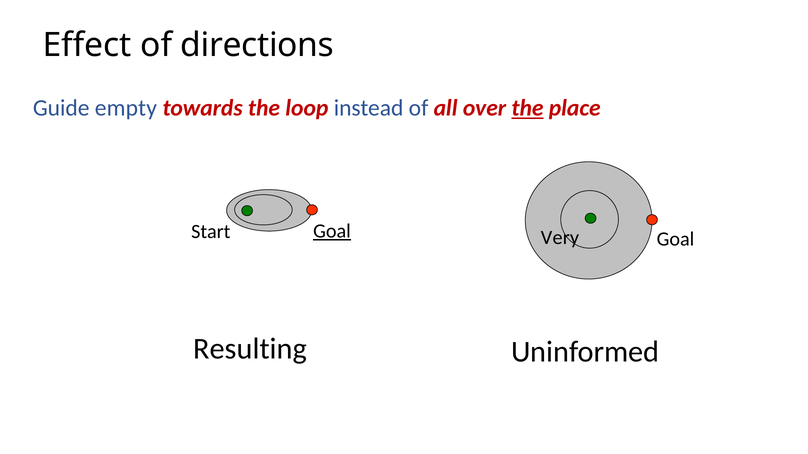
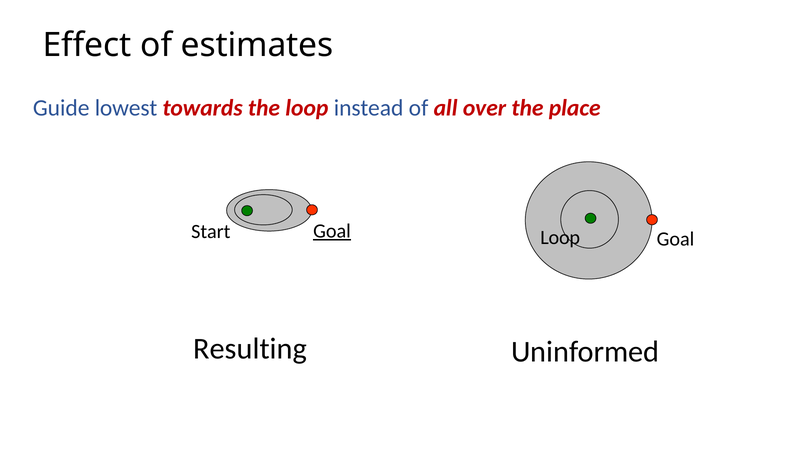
directions: directions -> estimates
empty: empty -> lowest
the at (527, 108) underline: present -> none
Very at (560, 238): Very -> Loop
